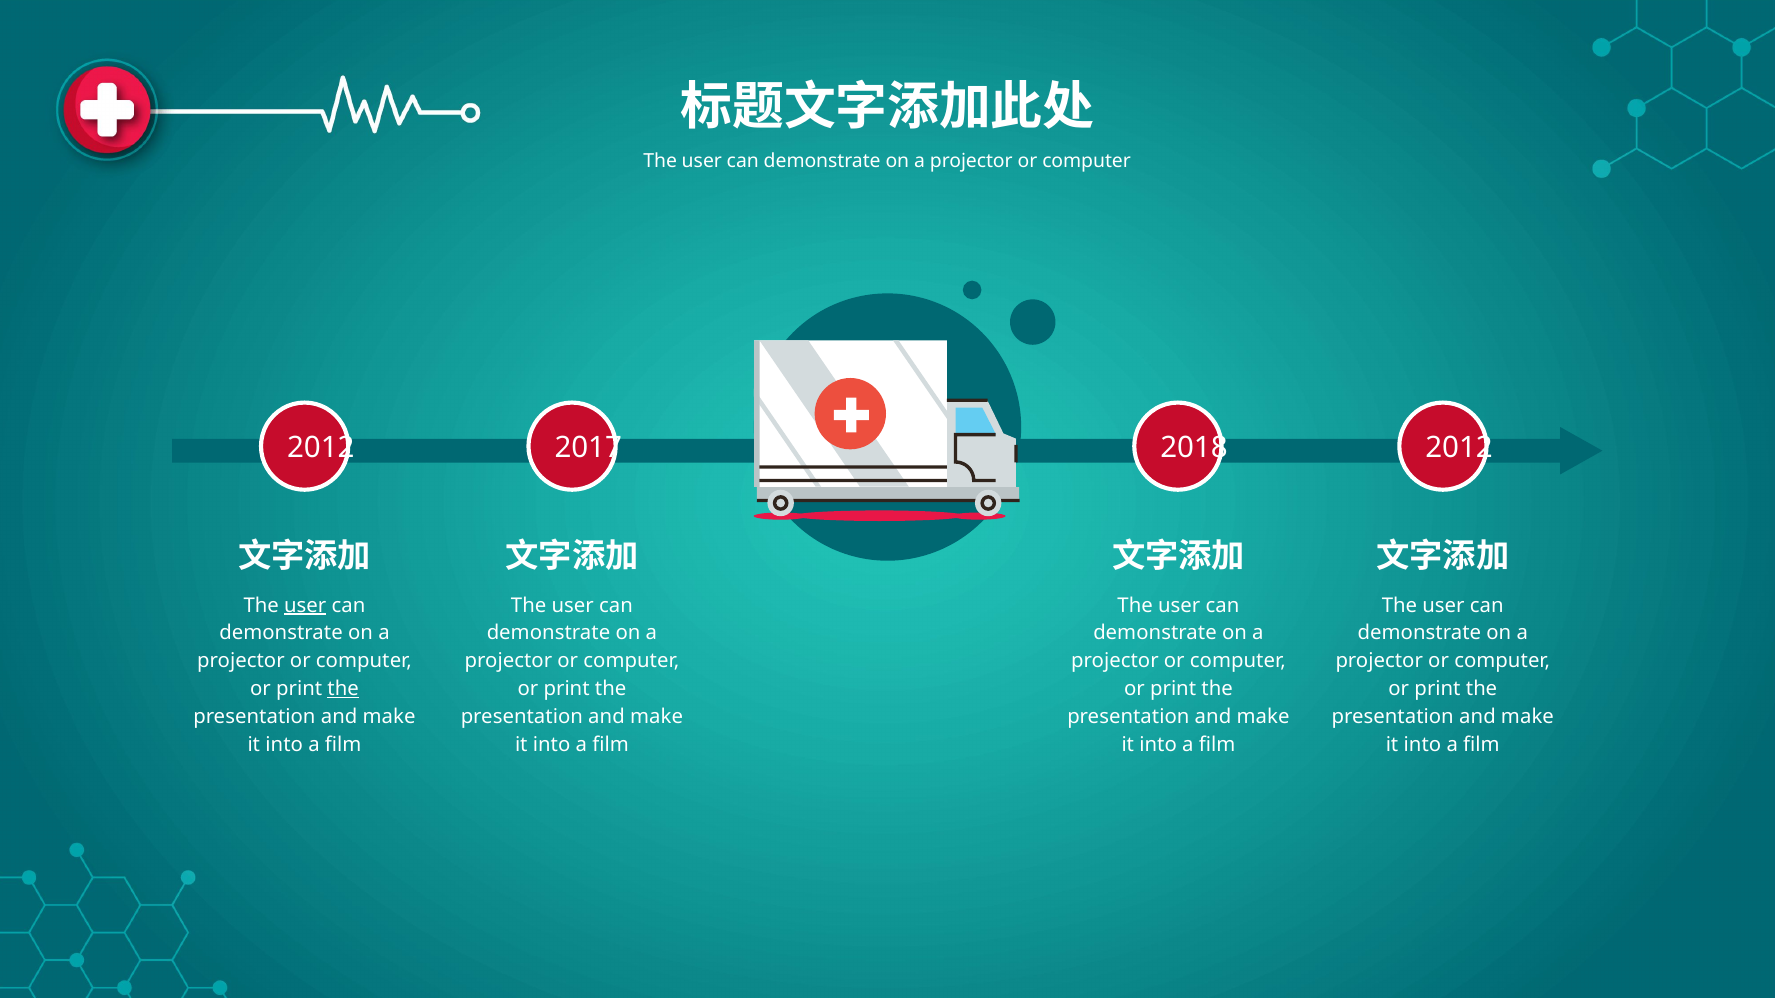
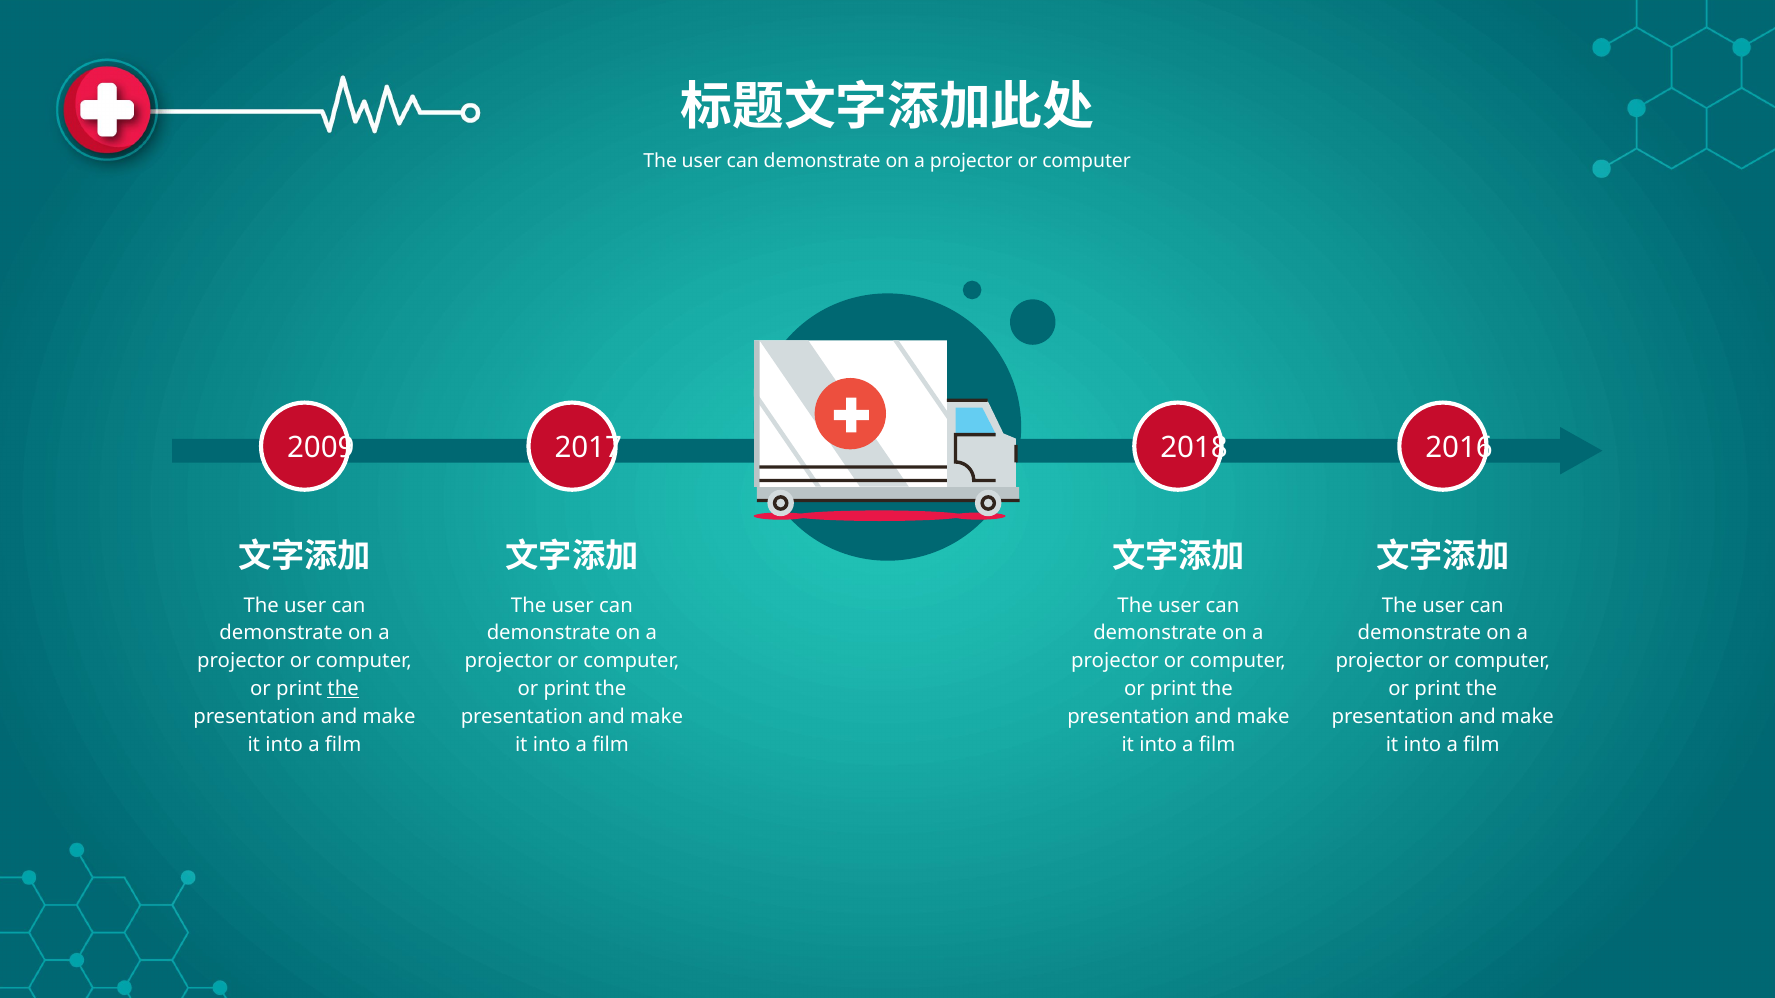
2012 at (321, 448): 2012 -> 2009
2018 2012: 2012 -> 2016
user at (305, 606) underline: present -> none
